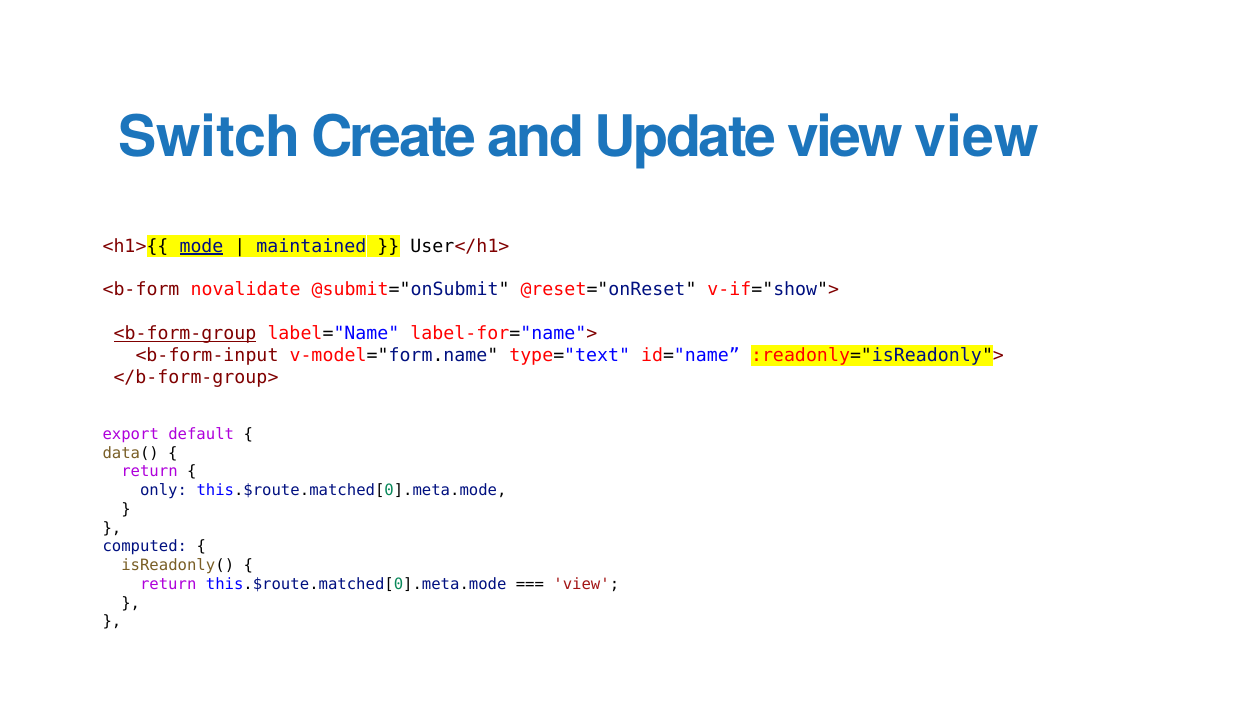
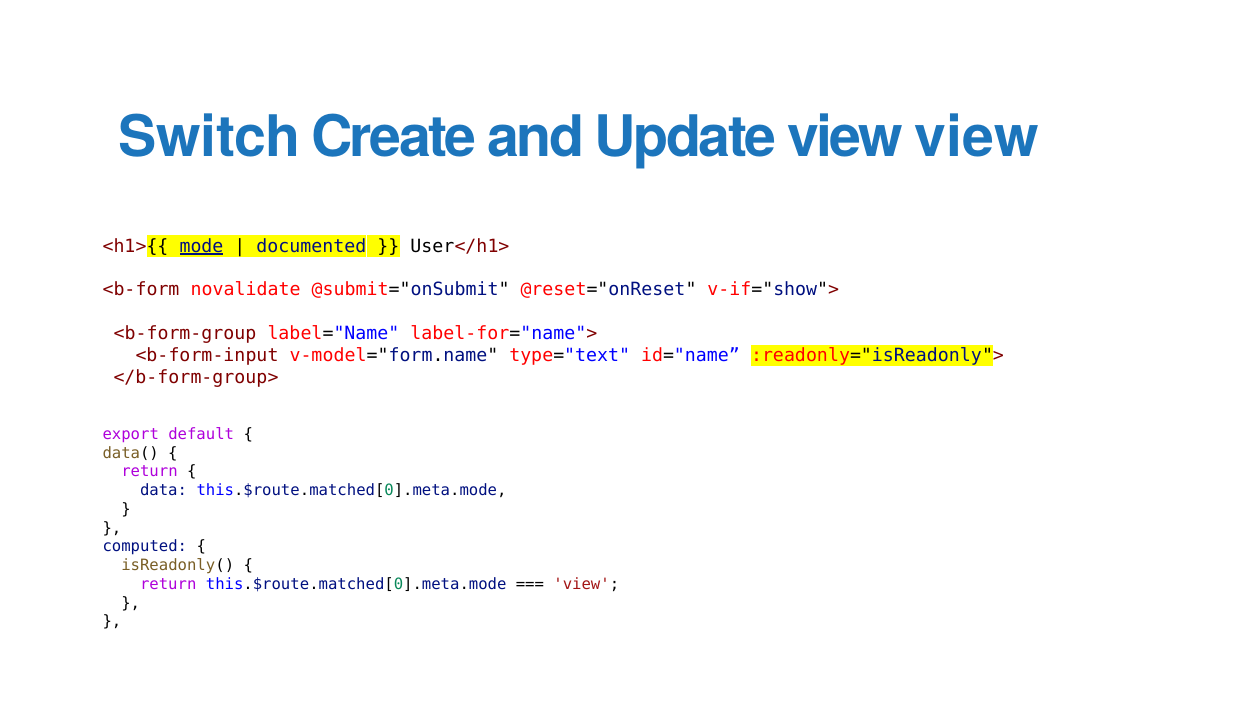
maintained: maintained -> documented
<b-form-group underline: present -> none
only: only -> data
